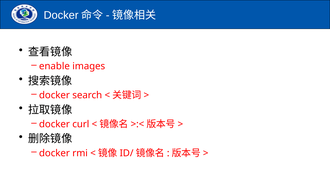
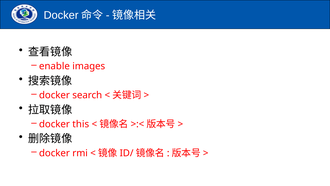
curl: curl -> this
